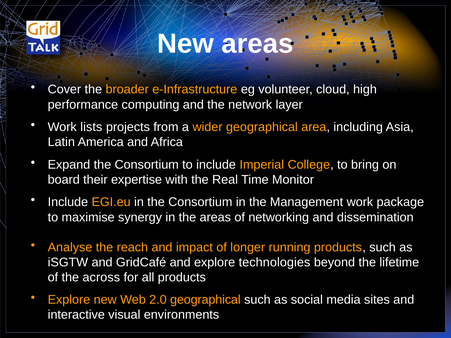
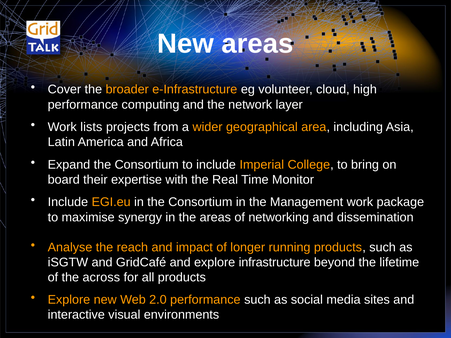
technologies: technologies -> infrastructure
2.0 geographical: geographical -> performance
